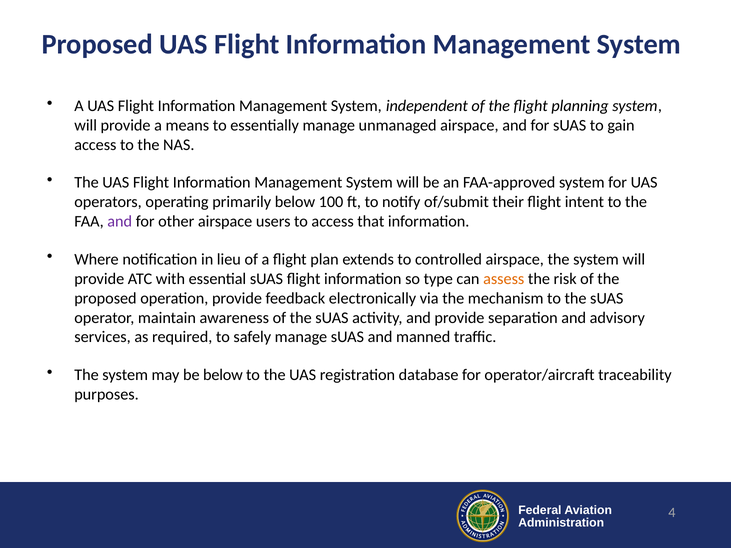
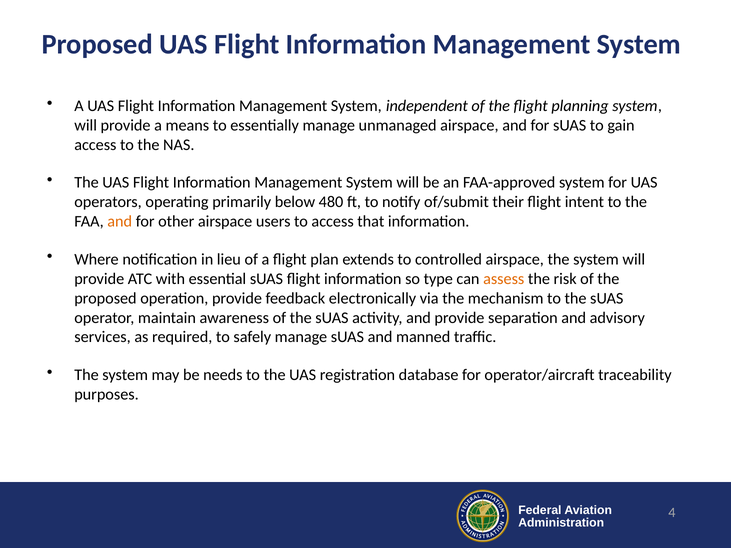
100: 100 -> 480
and at (120, 222) colour: purple -> orange
be below: below -> needs
